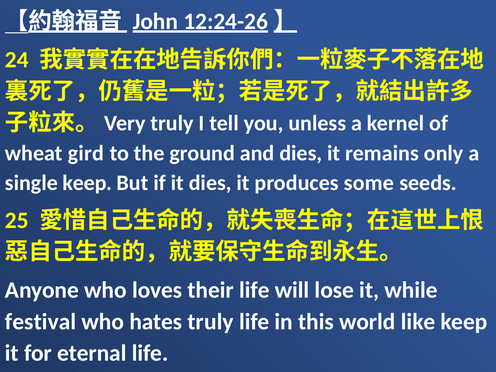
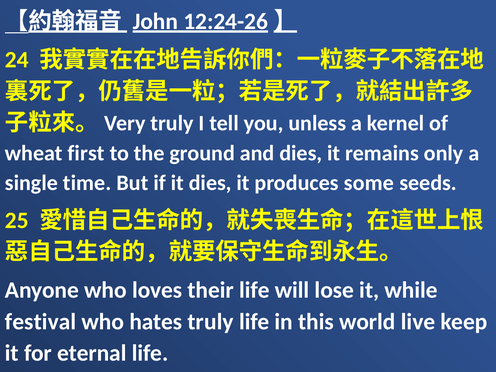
gird: gird -> first
single keep: keep -> time
like: like -> live
